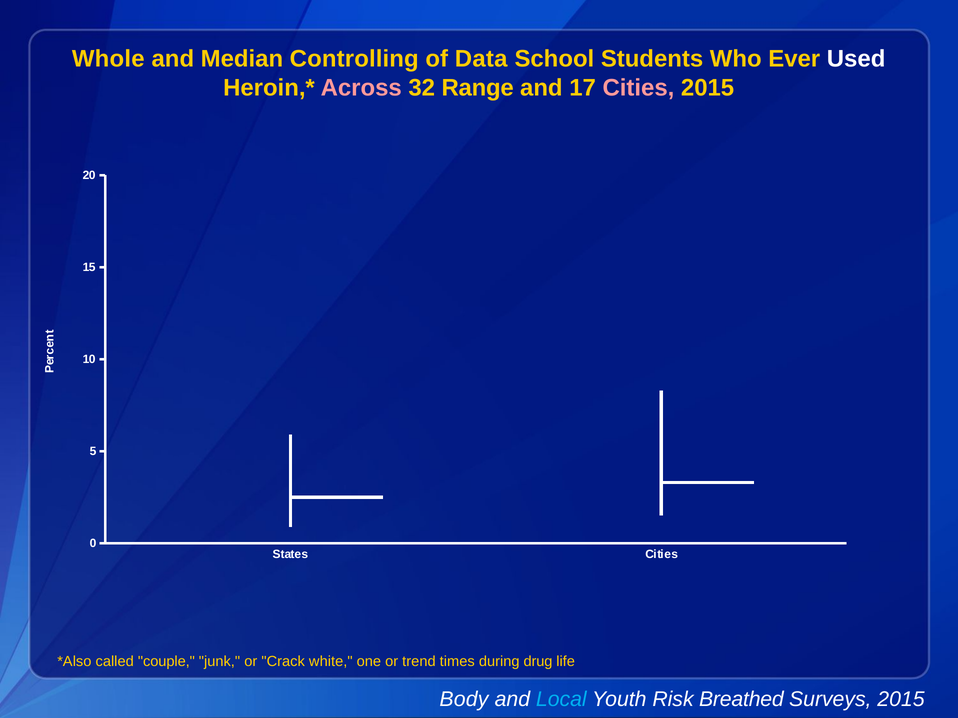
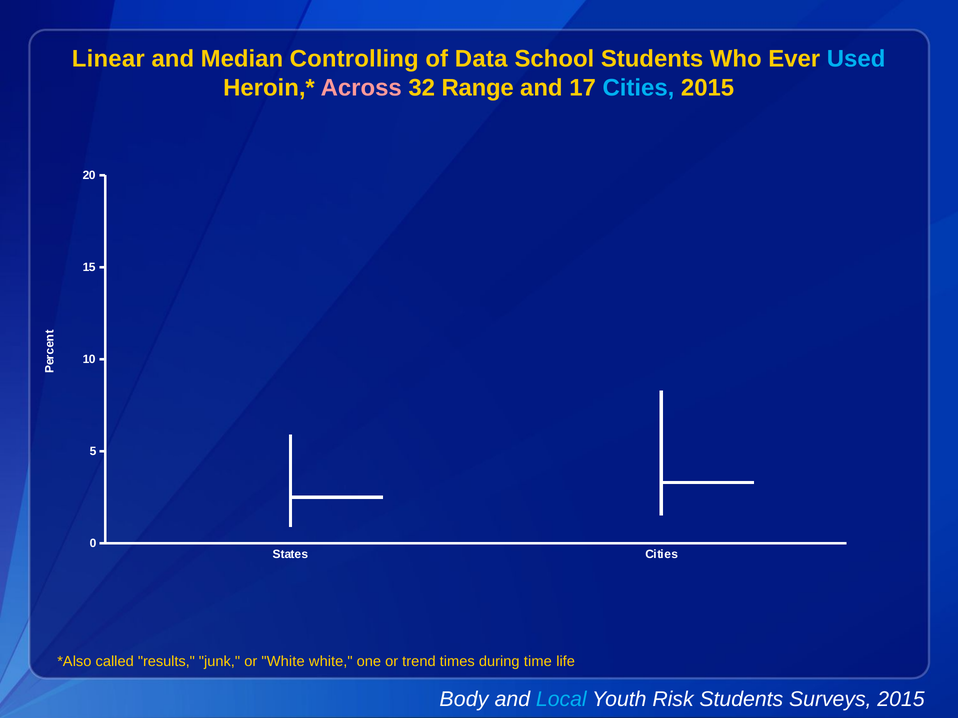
Whole: Whole -> Linear
Used colour: white -> light blue
Cities at (638, 88) colour: pink -> light blue
couple: couple -> results
or Crack: Crack -> White
drug: drug -> time
Risk Breathed: Breathed -> Students
